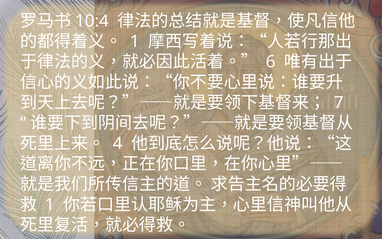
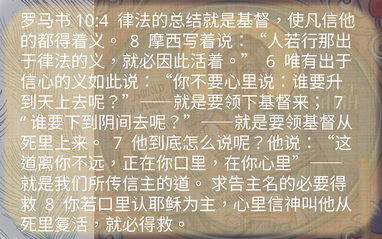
1 at (135, 41): 1 -> 8
4 at (118, 143): 4 -> 7
1 at (50, 204): 1 -> 8
